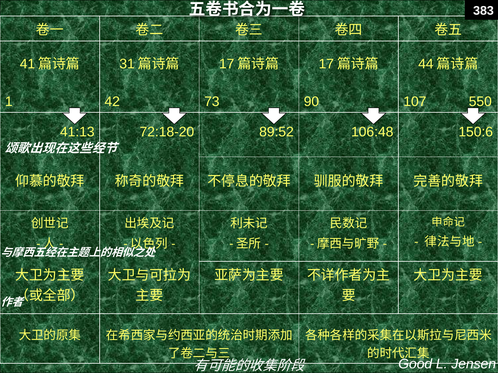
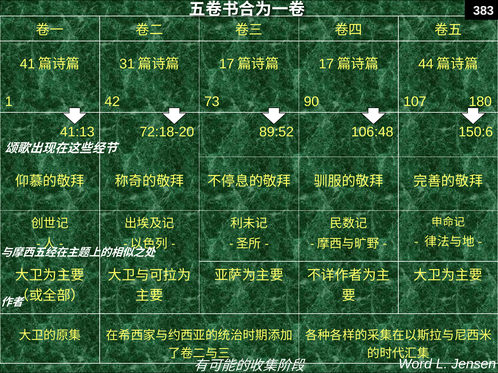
550: 550 -> 180
Good: Good -> Word
